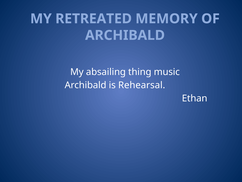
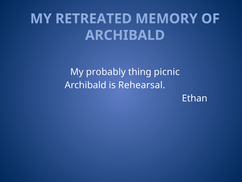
absailing: absailing -> probably
music: music -> picnic
